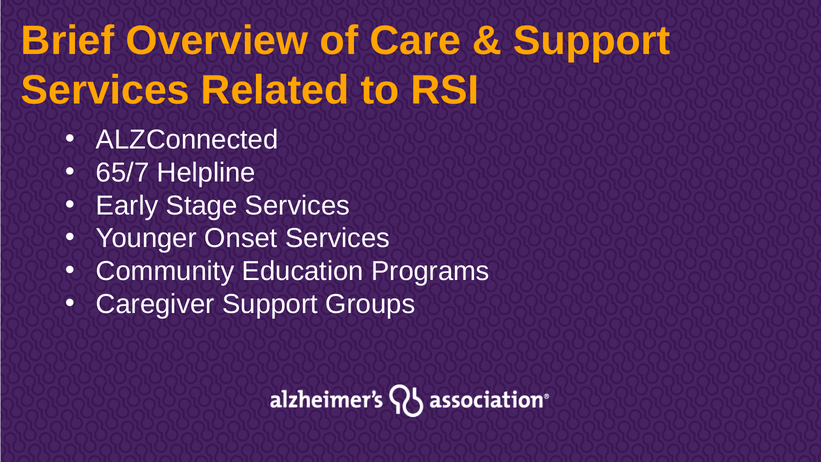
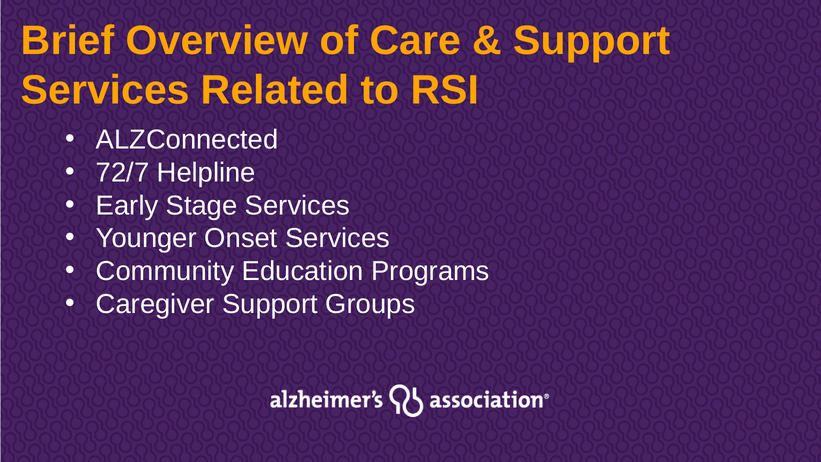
65/7: 65/7 -> 72/7
